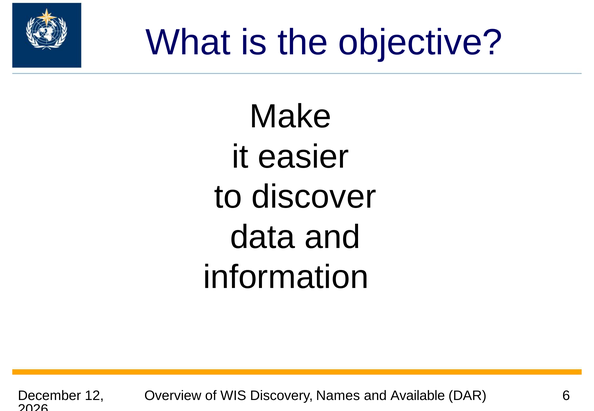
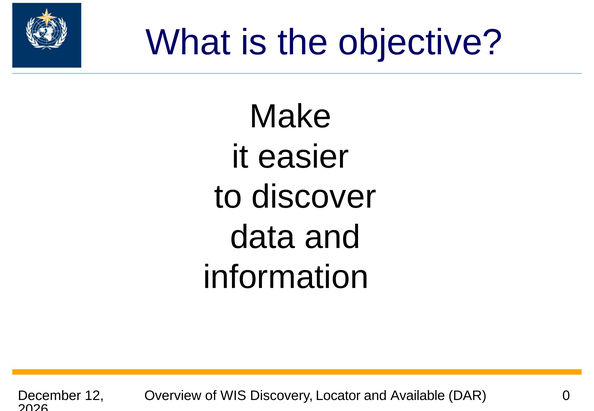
Names: Names -> Locator
6: 6 -> 0
